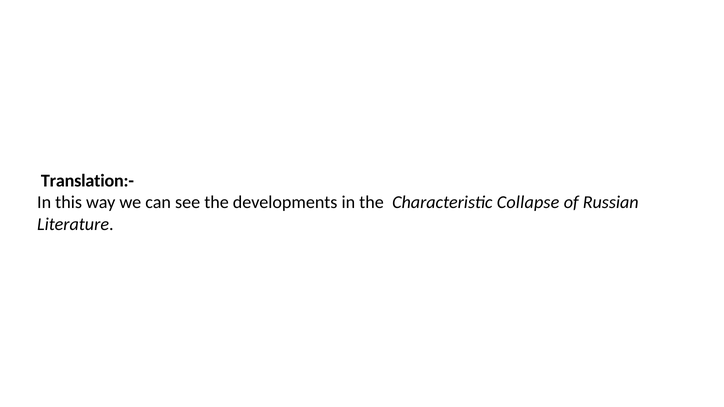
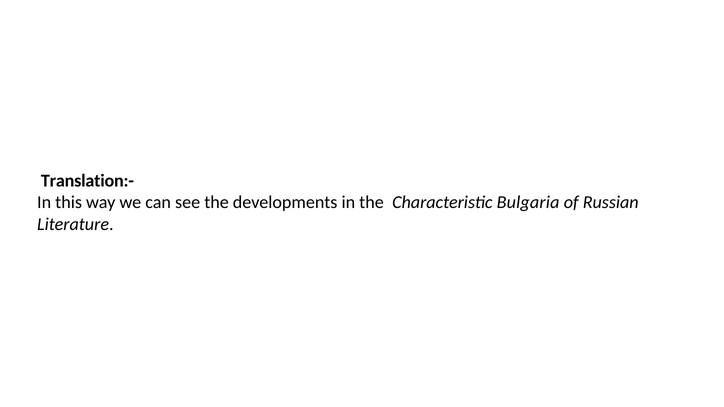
Collapse: Collapse -> Bulgaria
